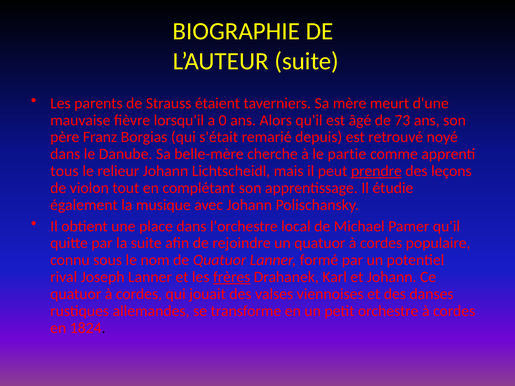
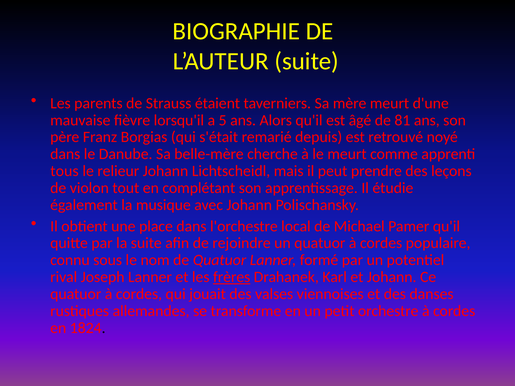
0: 0 -> 5
73: 73 -> 81
le partie: partie -> meurt
prendre underline: present -> none
